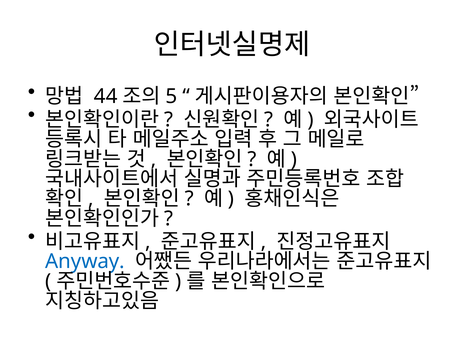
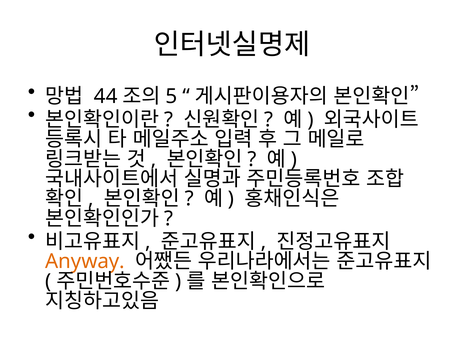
Anyway colour: blue -> orange
